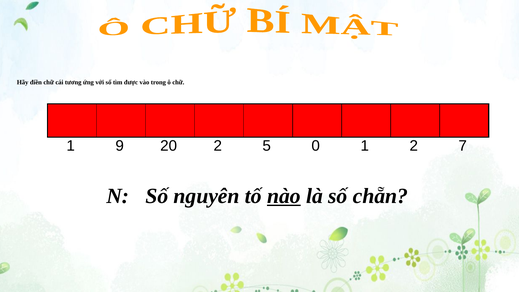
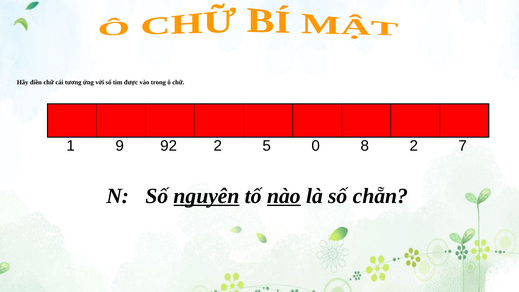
20: 20 -> 92
0 1: 1 -> 8
nguyên underline: none -> present
